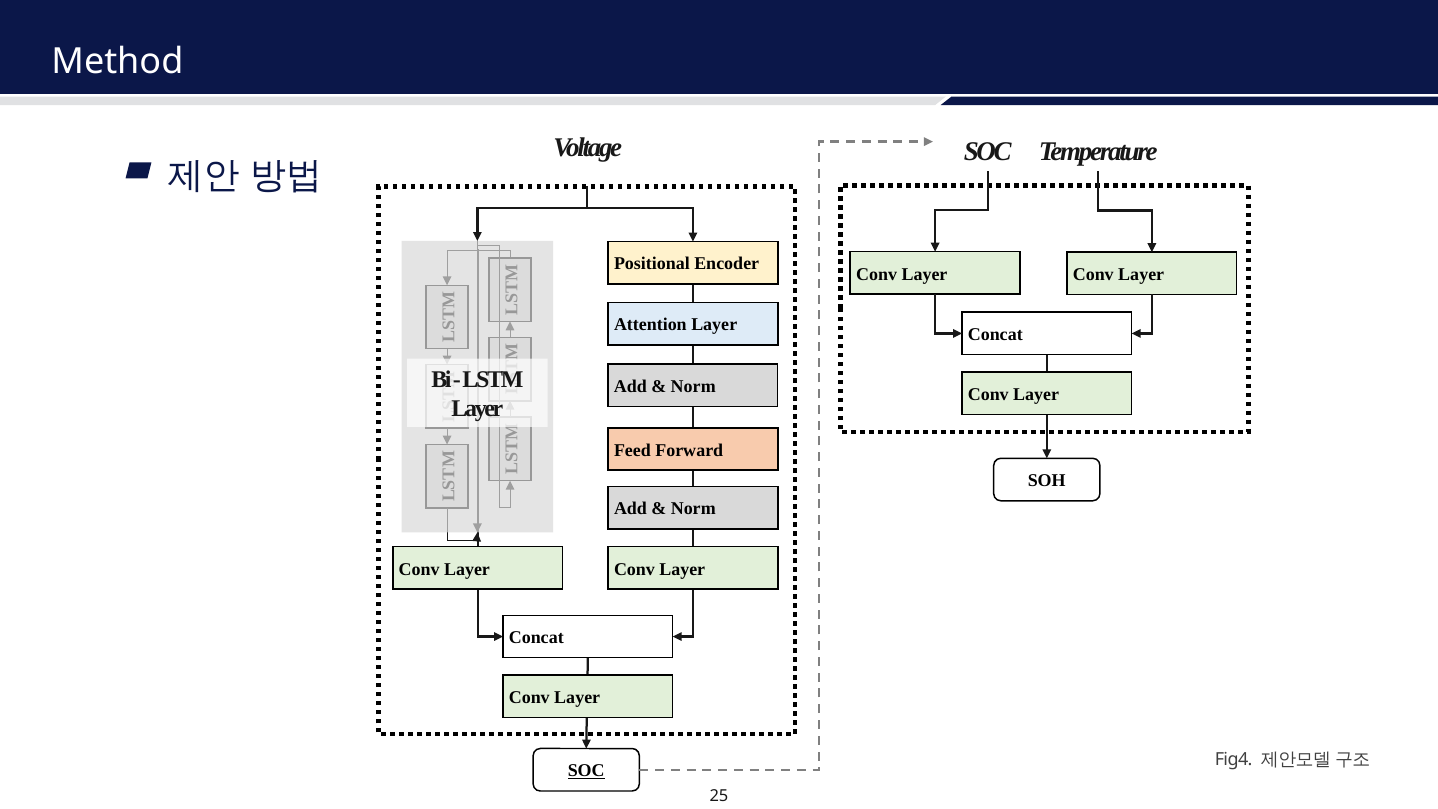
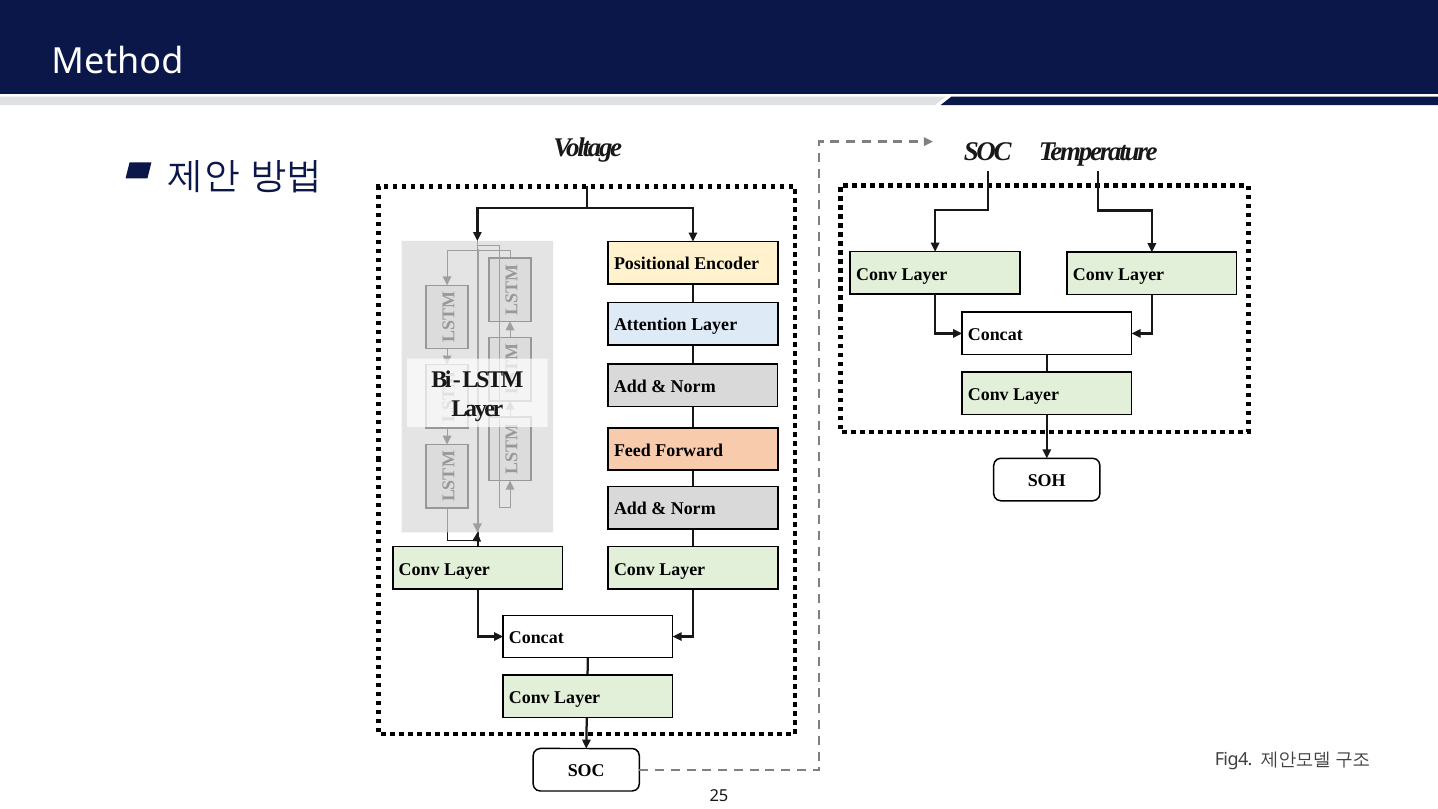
SOC at (586, 771) underline: present -> none
